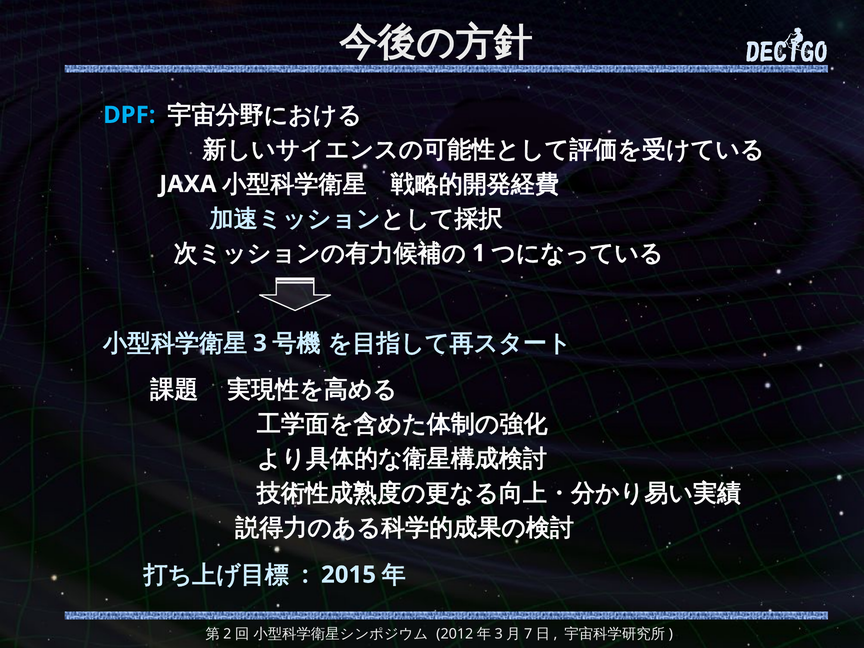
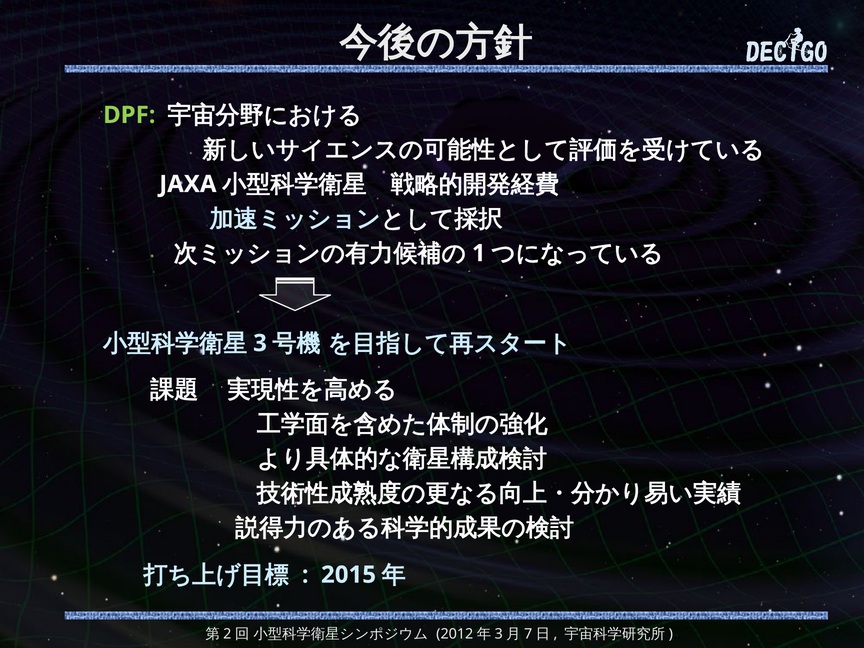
DPF colour: light blue -> light green
